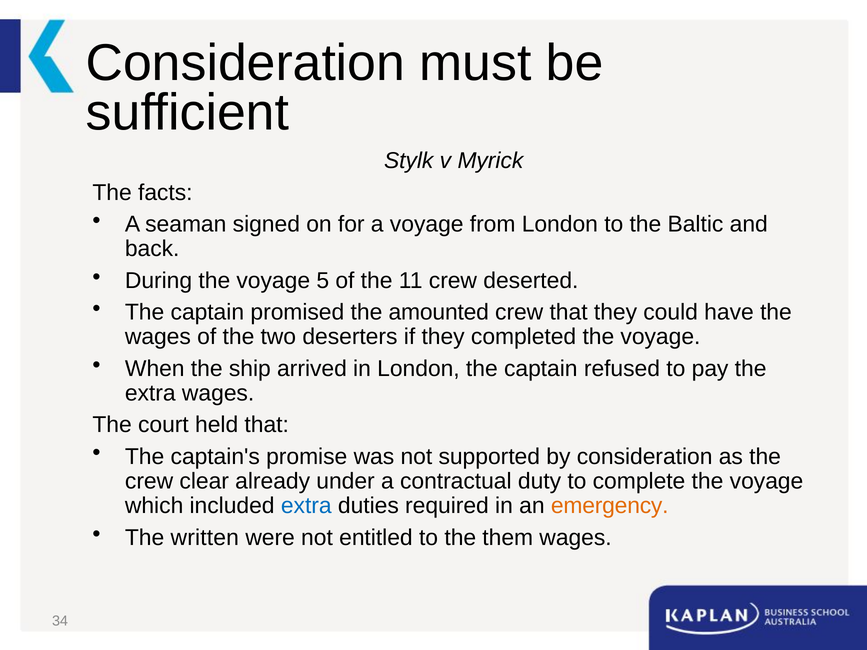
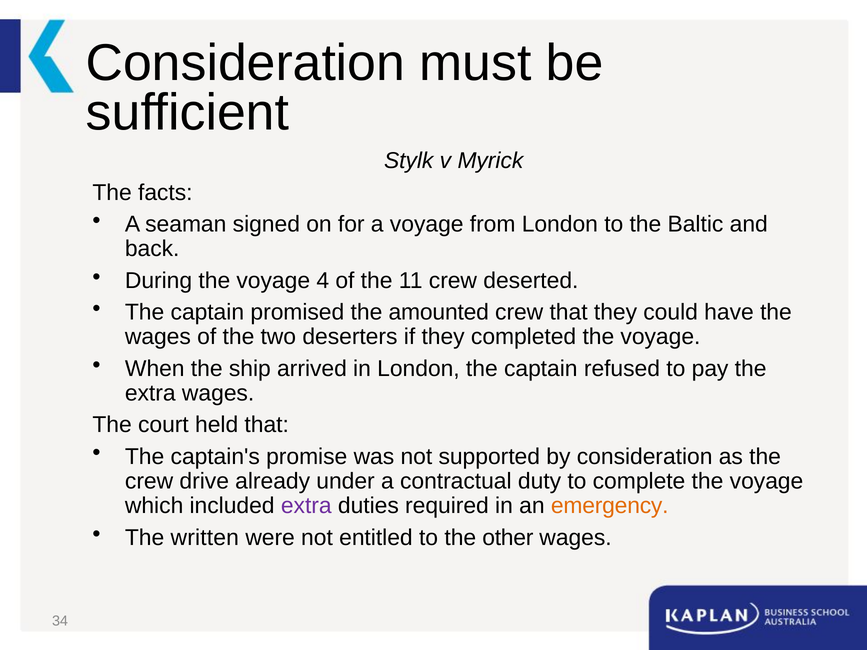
5: 5 -> 4
clear: clear -> drive
extra at (306, 506) colour: blue -> purple
them: them -> other
